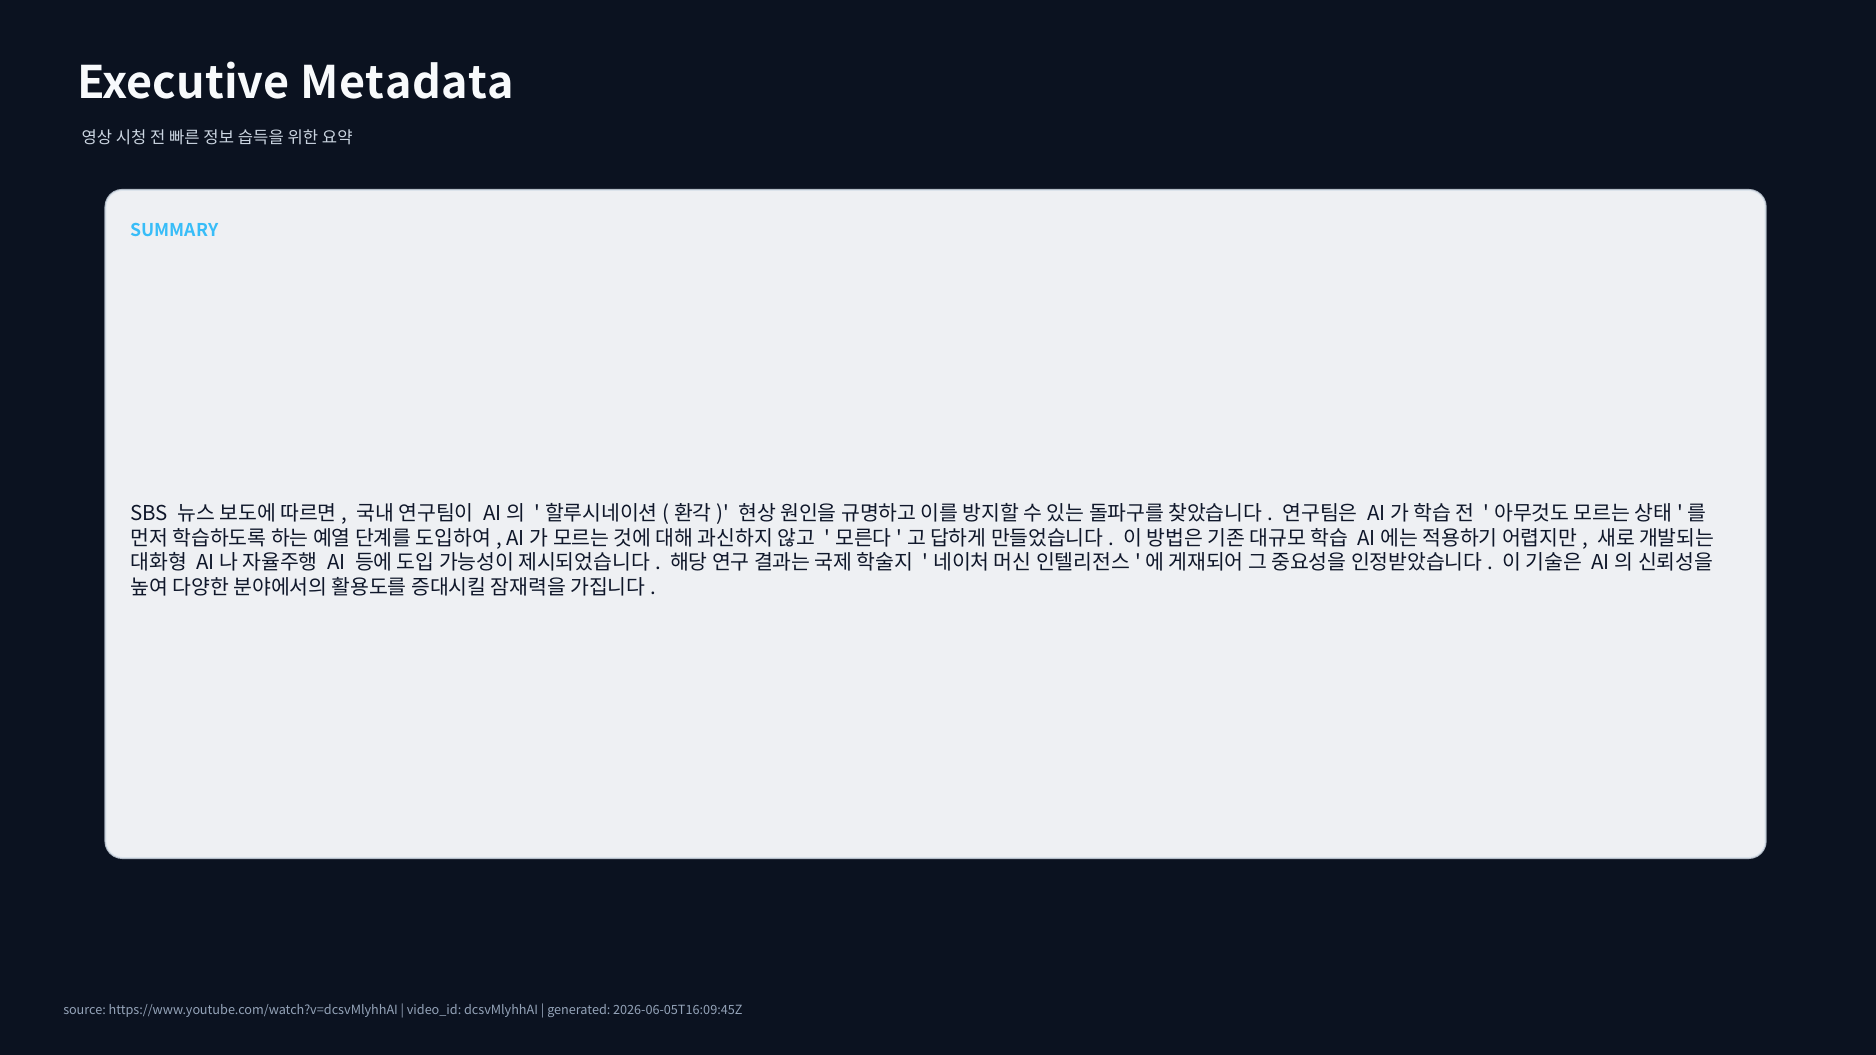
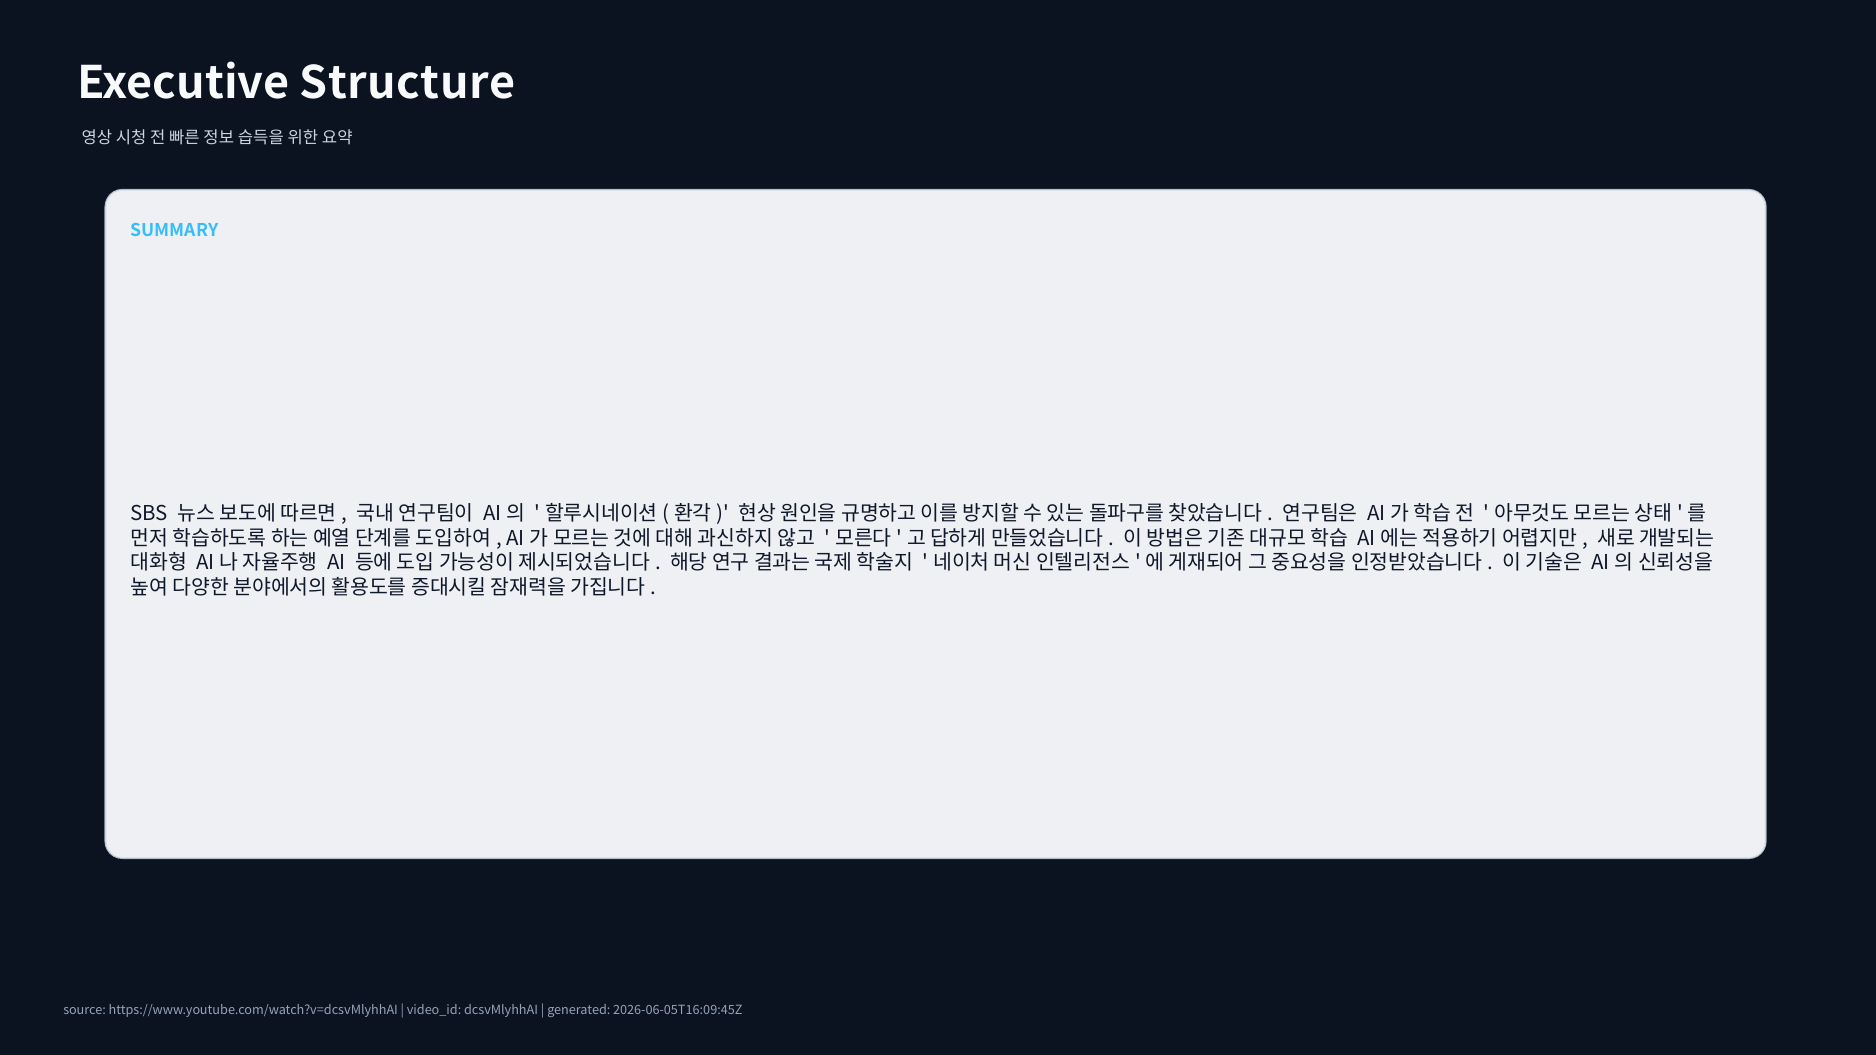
Metadata: Metadata -> Structure
